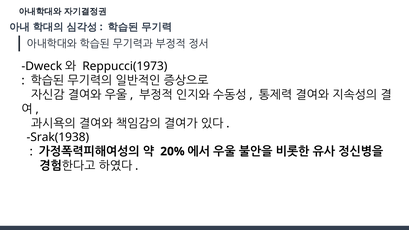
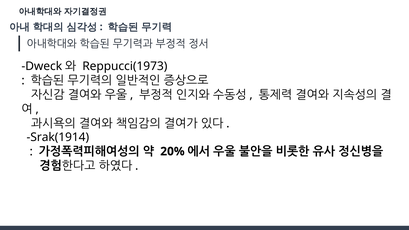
Srak(1938: Srak(1938 -> Srak(1914
